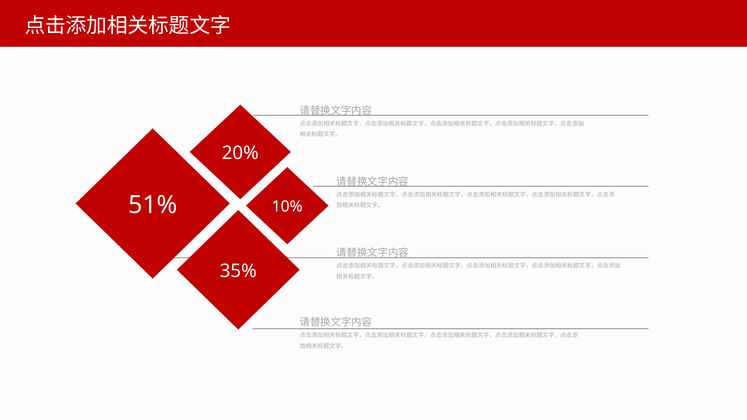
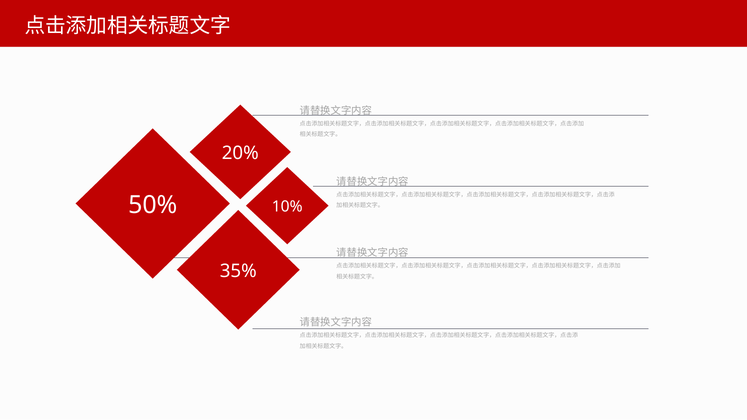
51%: 51% -> 50%
